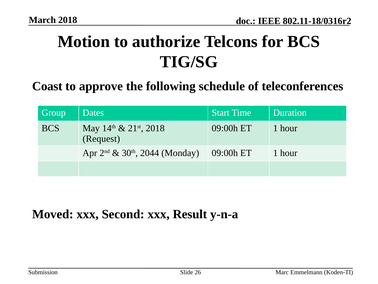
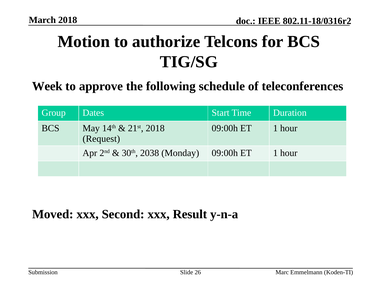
Coast: Coast -> Week
2044: 2044 -> 2038
